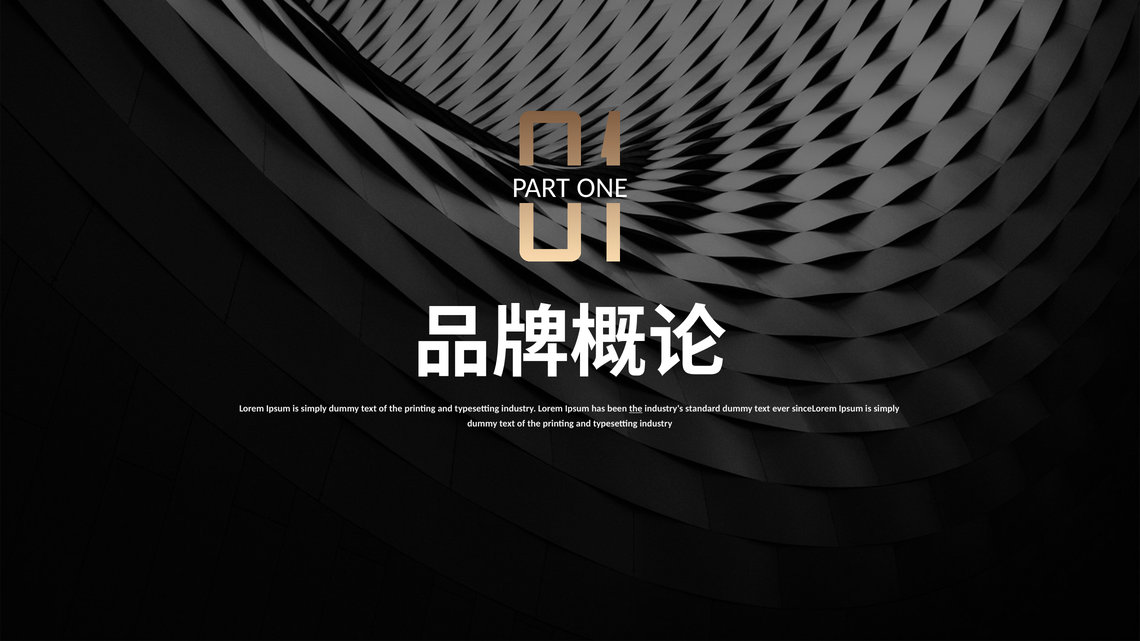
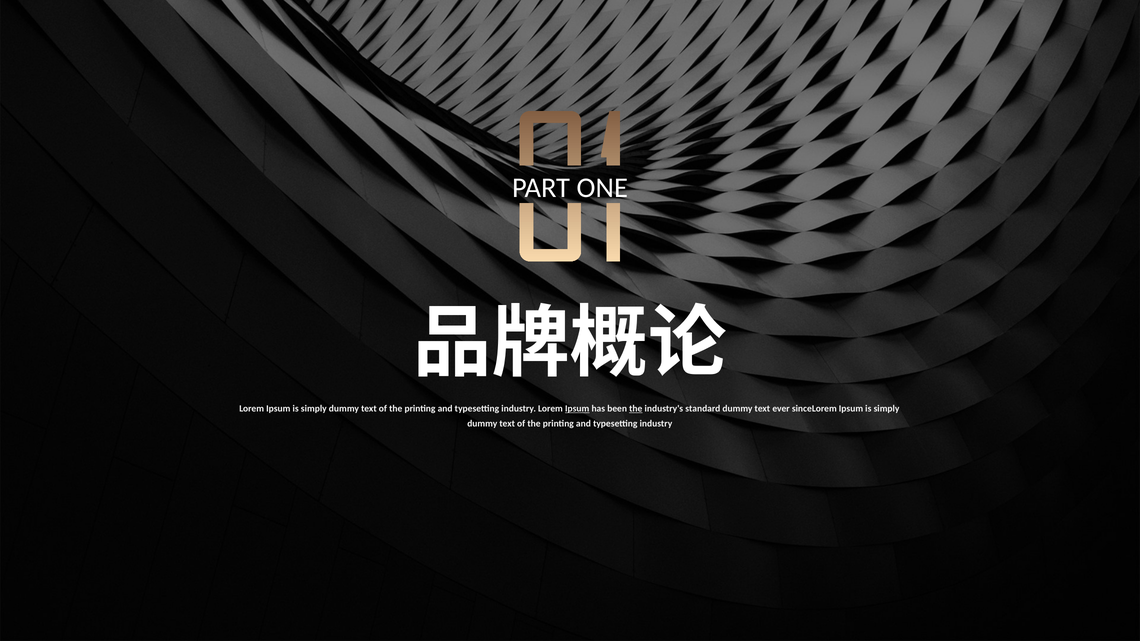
Ipsum at (577, 409) underline: none -> present
